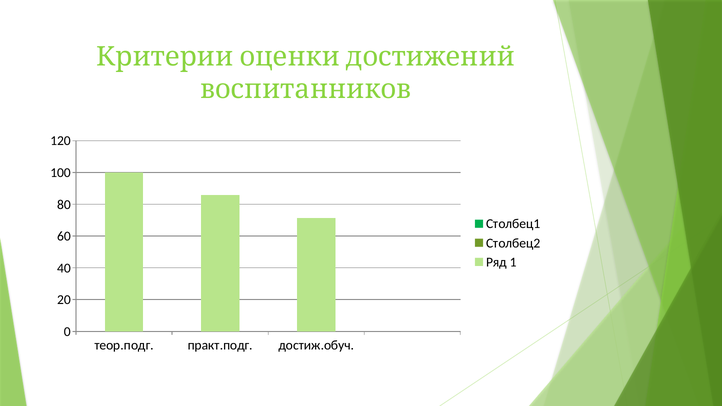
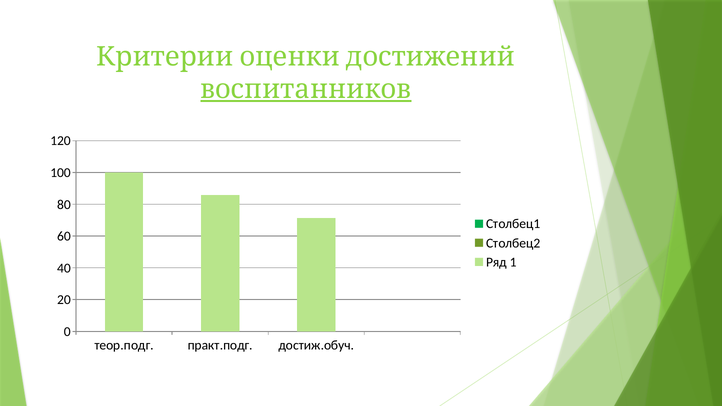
воспитанников underline: none -> present
